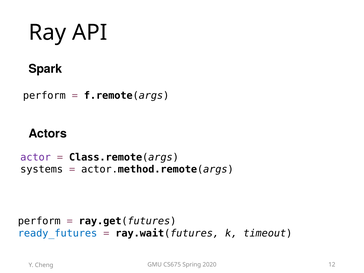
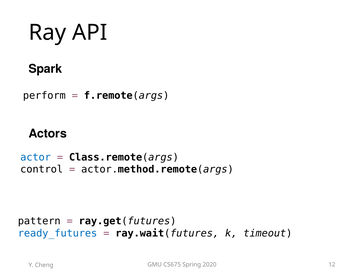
actor colour: purple -> blue
systems: systems -> control
perform at (39, 221): perform -> pattern
